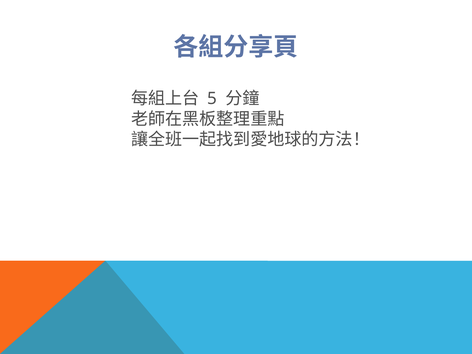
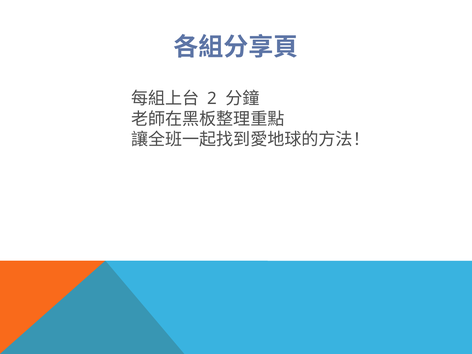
5: 5 -> 2
